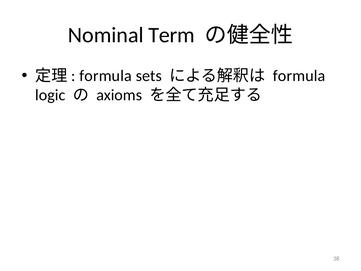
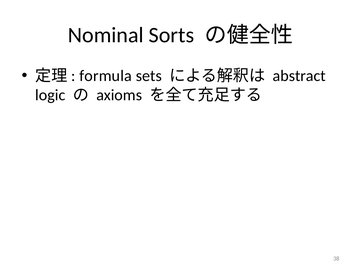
Term: Term -> Sorts
formula at (299, 76): formula -> abstract
